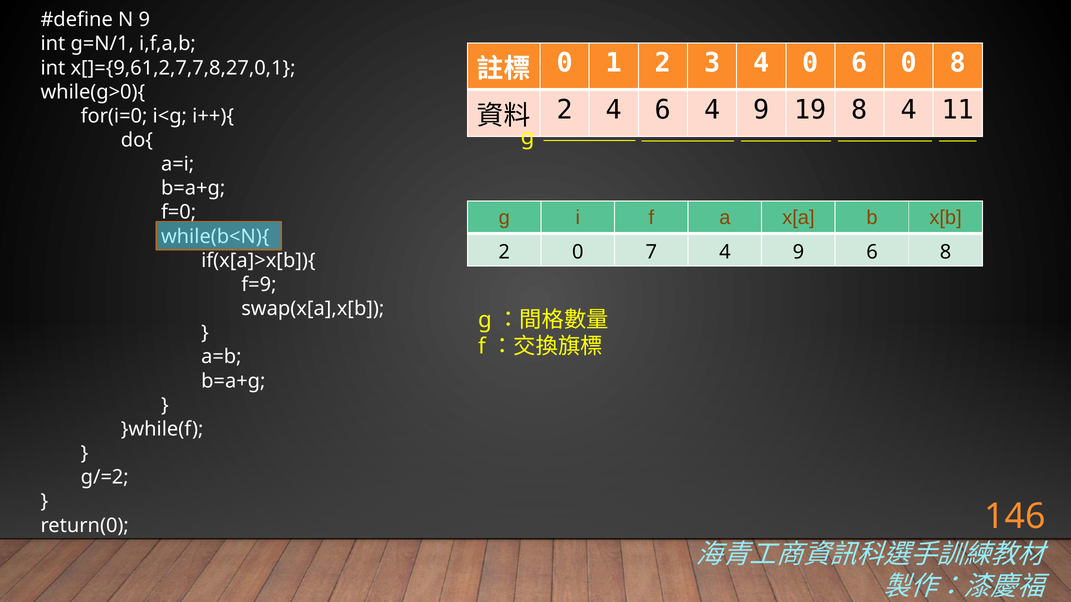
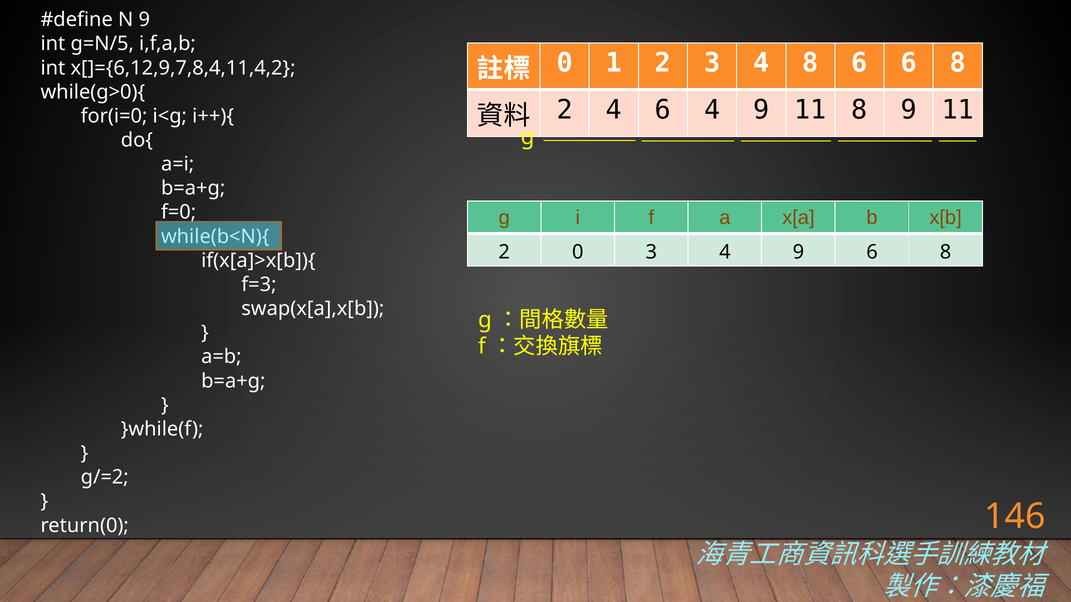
g=N/1: g=N/1 -> g=N/5
4 0: 0 -> 8
6 0: 0 -> 6
x[]={9,61,2,7,7,8,27,0,1: x[]={9,61,2,7,7,8,27,0,1 -> x[]={6,12,9,7,8,4,11,4,2
4 9 19: 19 -> 11
8 4: 4 -> 9
0 7: 7 -> 3
f=9: f=9 -> f=3
